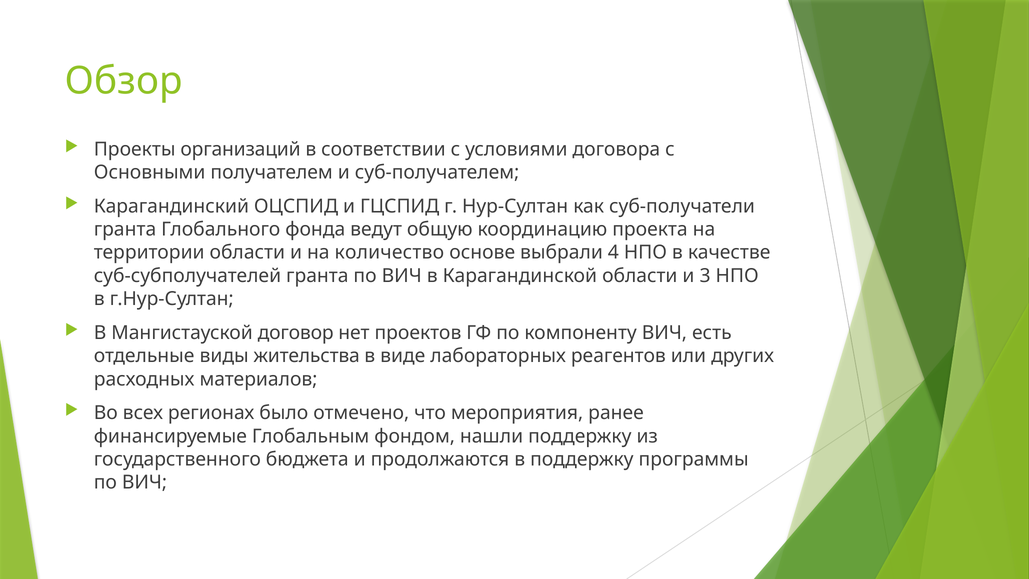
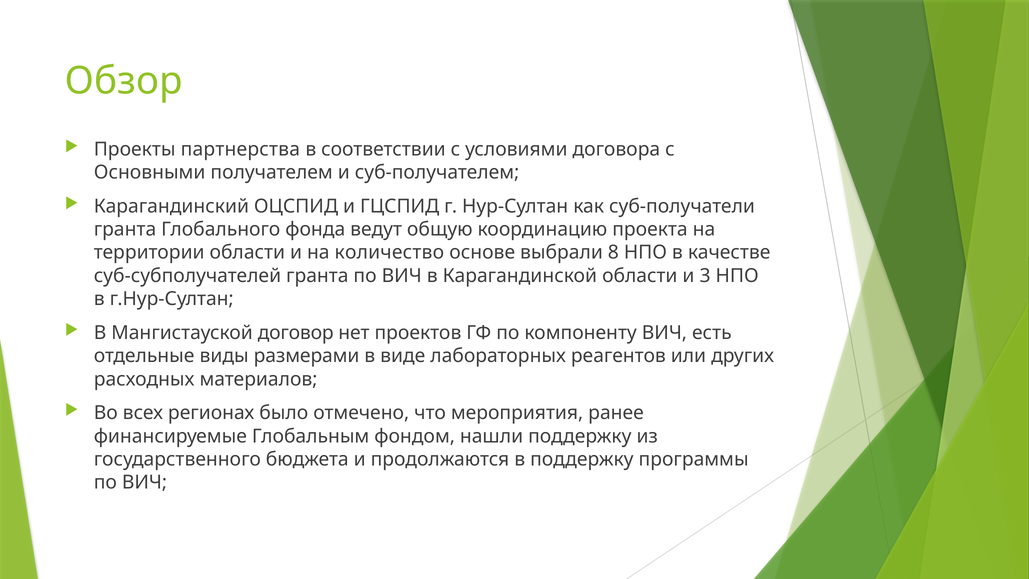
организаций: организаций -> партнерства
4: 4 -> 8
жительства: жительства -> размерами
